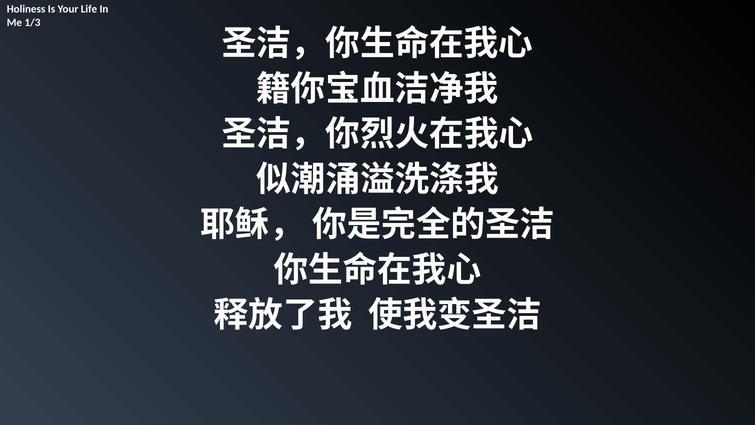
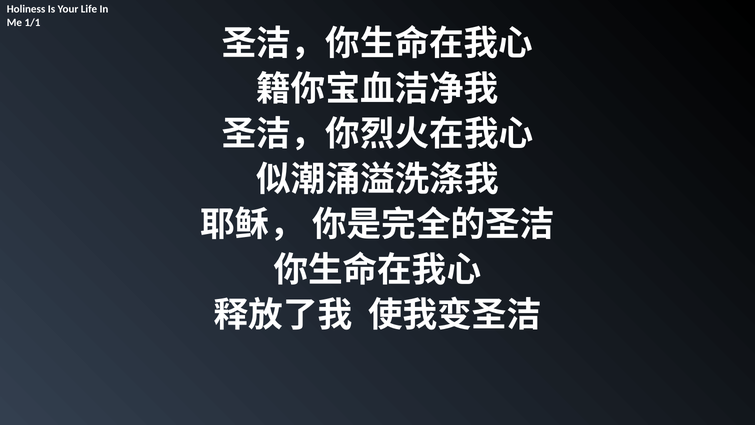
1/3: 1/3 -> 1/1
